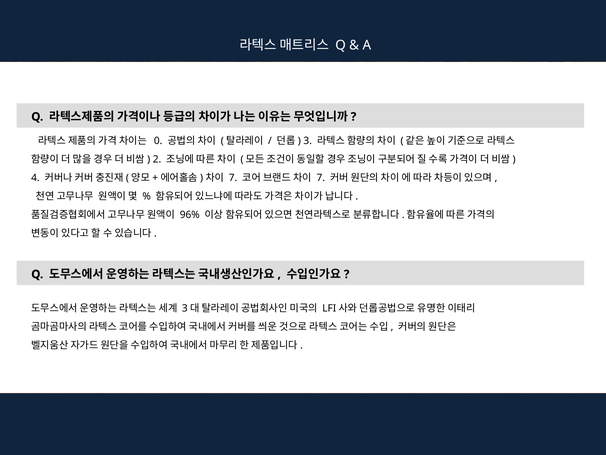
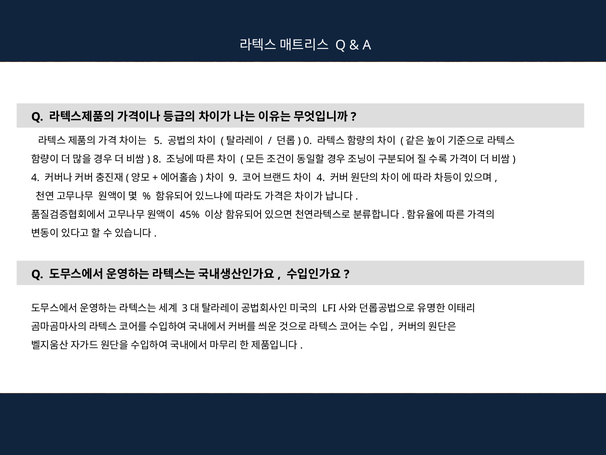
0: 0 -> 5
3: 3 -> 0
2: 2 -> 8
7 at (233, 178): 7 -> 9
7 at (321, 178): 7 -> 4
96%: 96% -> 45%
